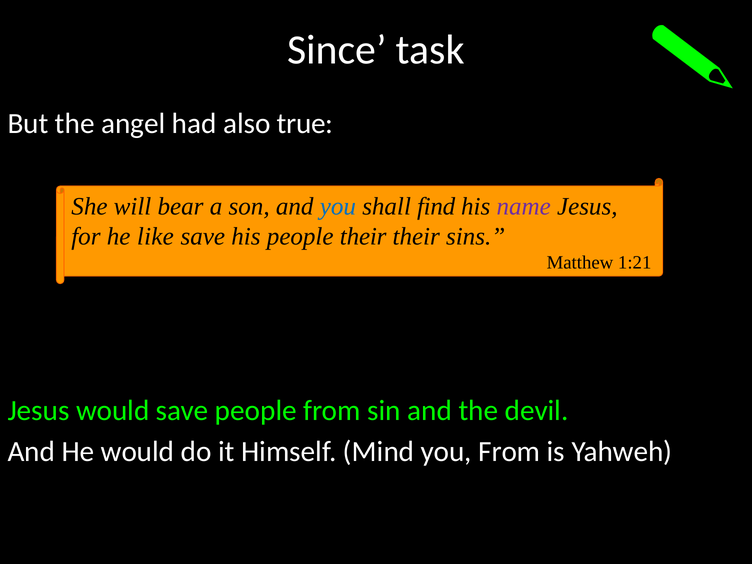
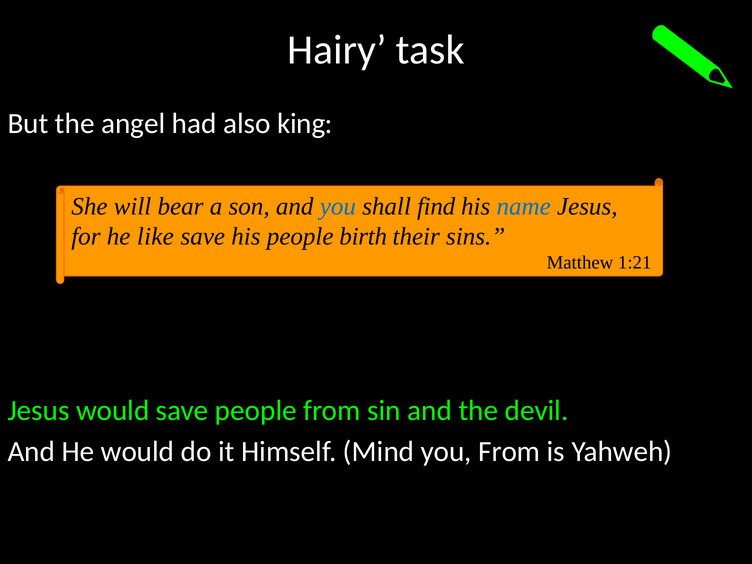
Since: Since -> Hairy
true: true -> king
name colour: purple -> blue
people their: their -> birth
